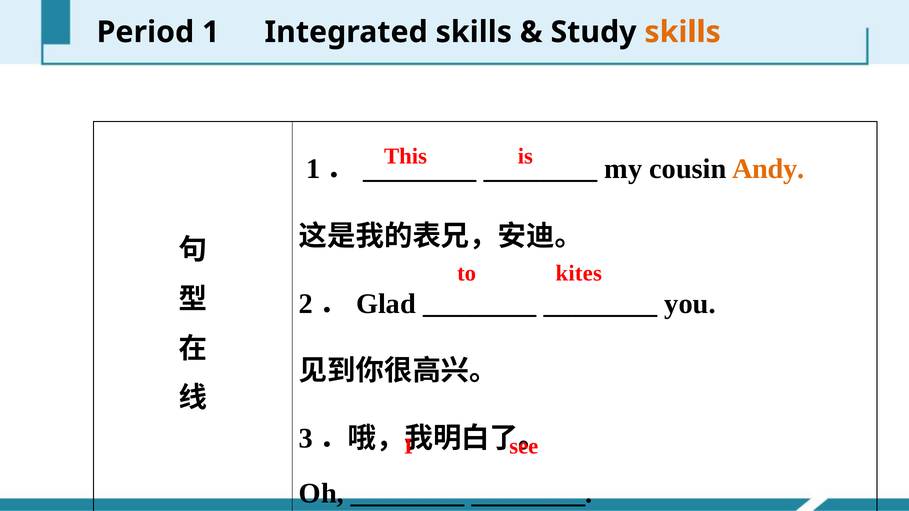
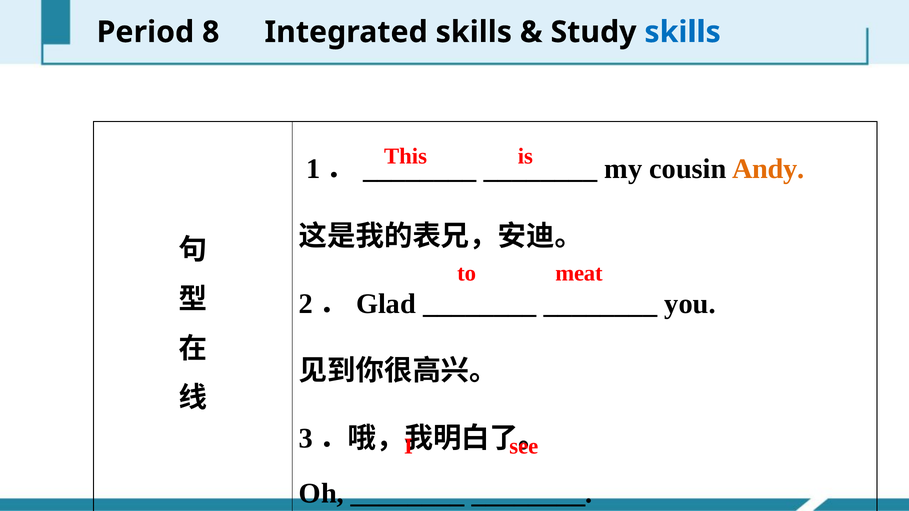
Period 1: 1 -> 8
skills at (683, 32) colour: orange -> blue
kites: kites -> meat
